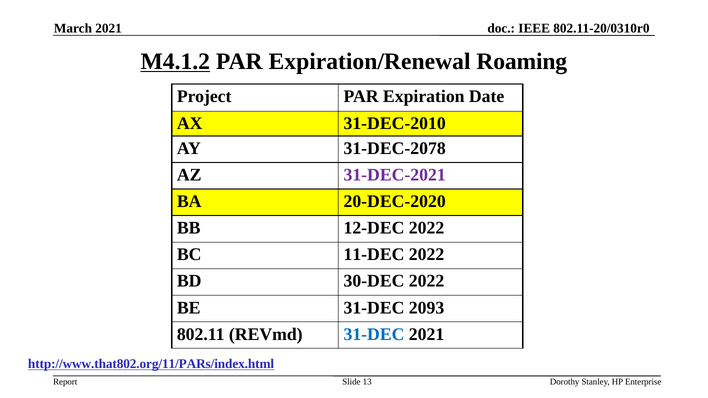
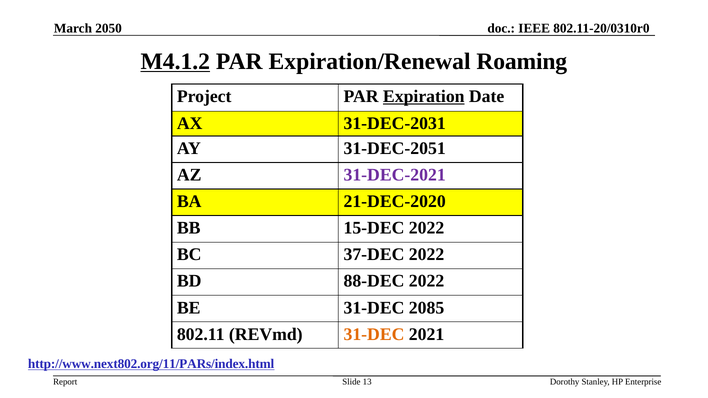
March 2021: 2021 -> 2050
Expiration underline: none -> present
31-DEC-2010: 31-DEC-2010 -> 31-DEC-2031
31-DEC-2078: 31-DEC-2078 -> 31-DEC-2051
20-DEC-2020: 20-DEC-2020 -> 21-DEC-2020
12-DEC: 12-DEC -> 15-DEC
11-DEC: 11-DEC -> 37-DEC
30-DEC: 30-DEC -> 88-DEC
2093: 2093 -> 2085
31-DEC at (374, 334) colour: blue -> orange
http://www.that802.org/11/PARs/index.html: http://www.that802.org/11/PARs/index.html -> http://www.next802.org/11/PARs/index.html
